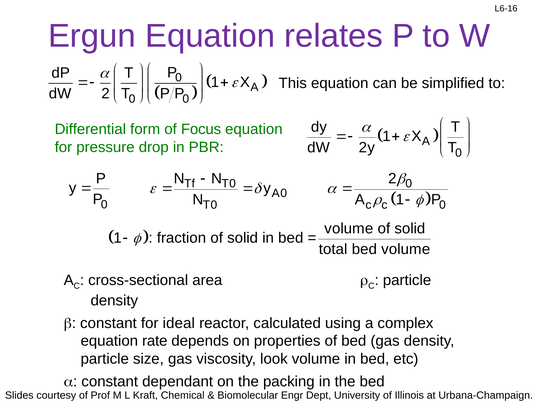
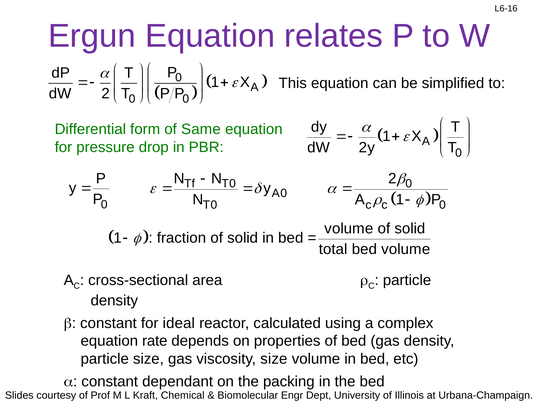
Focus: Focus -> Same
viscosity look: look -> size
